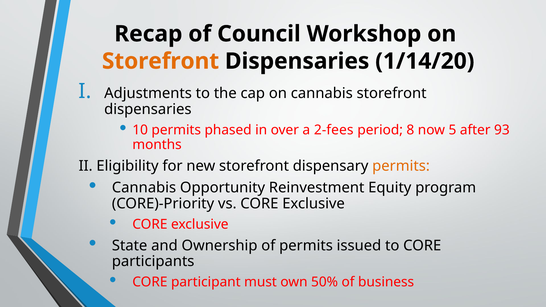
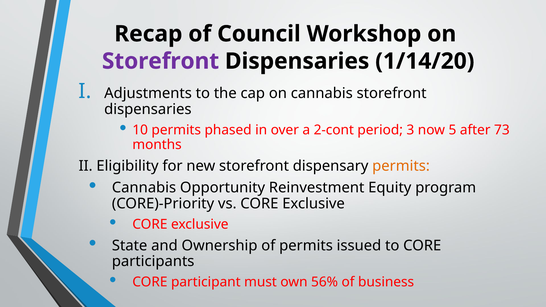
Storefront at (161, 61) colour: orange -> purple
2-fees: 2-fees -> 2-cont
8: 8 -> 3
93: 93 -> 73
50%: 50% -> 56%
